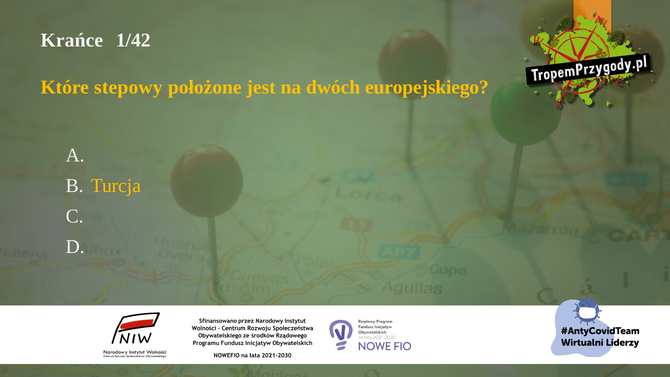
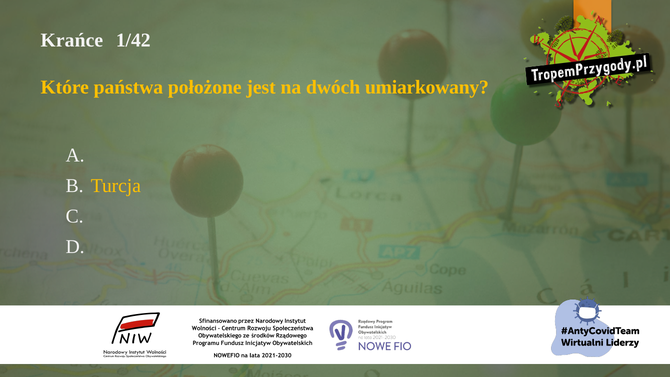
stepowy: stepowy -> państwa
europejskiego: europejskiego -> umiarkowany
